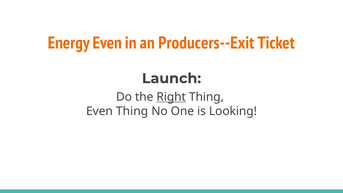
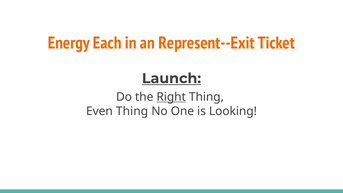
Energy Even: Even -> Each
Producers--Exit: Producers--Exit -> Represent--Exit
Launch underline: none -> present
